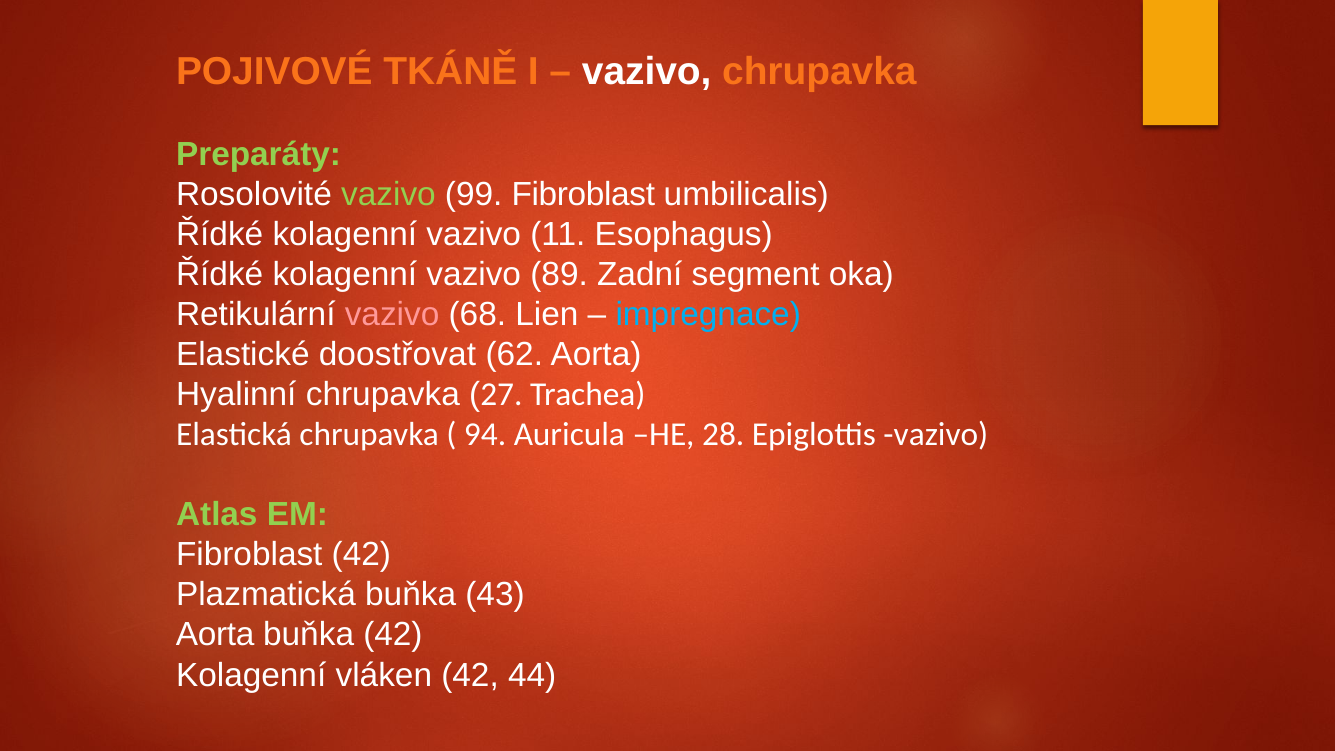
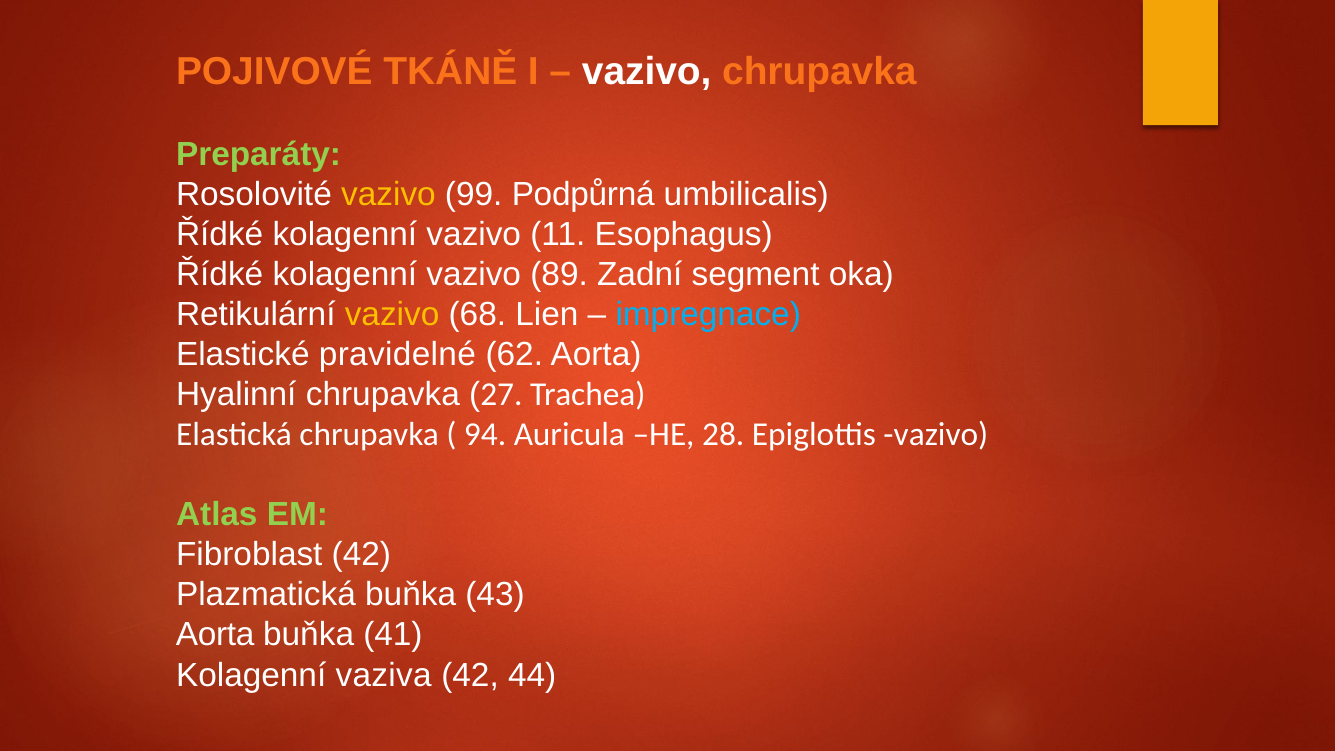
vazivo at (388, 194) colour: light green -> yellow
99 Fibroblast: Fibroblast -> Podpůrná
vazivo at (392, 315) colour: pink -> yellow
doostřovat: doostřovat -> pravidelné
buňka 42: 42 -> 41
vláken: vláken -> vaziva
